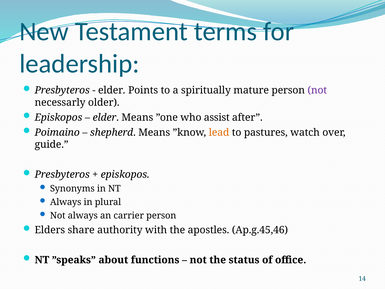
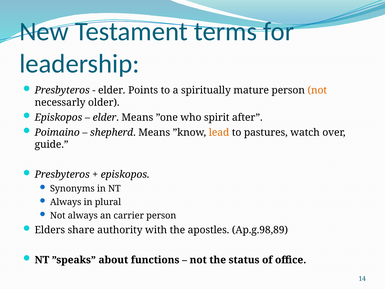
not at (317, 90) colour: purple -> orange
assist: assist -> spirit
Ap.g.45,46: Ap.g.45,46 -> Ap.g.98,89
